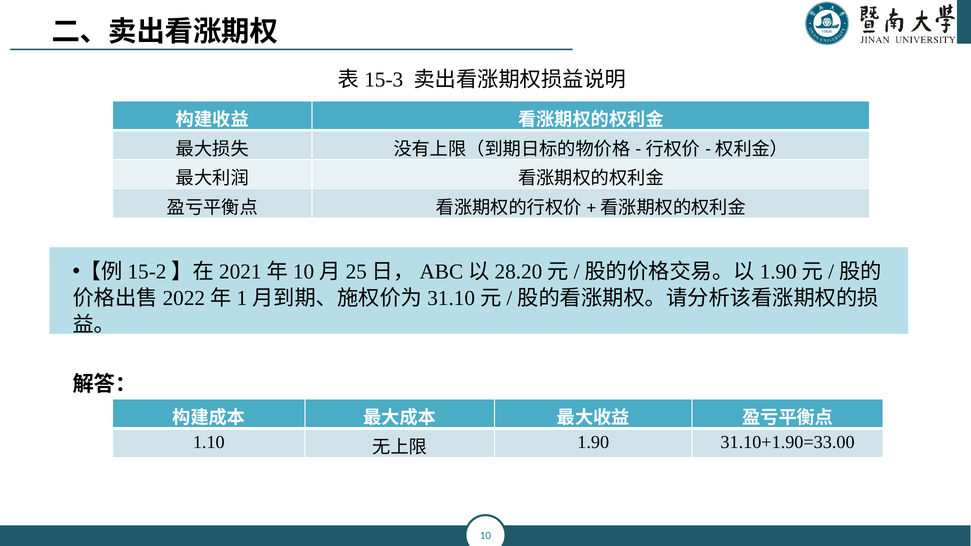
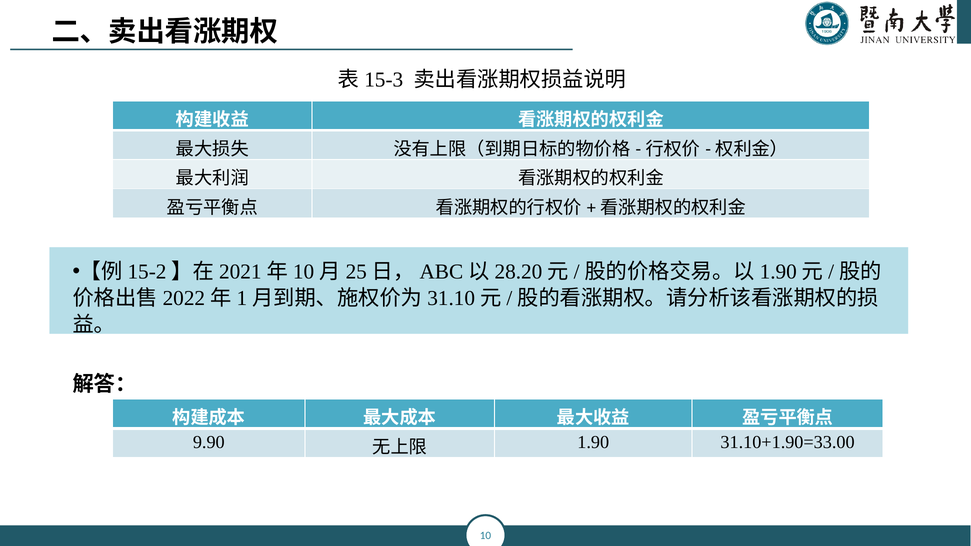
1.10: 1.10 -> 9.90
